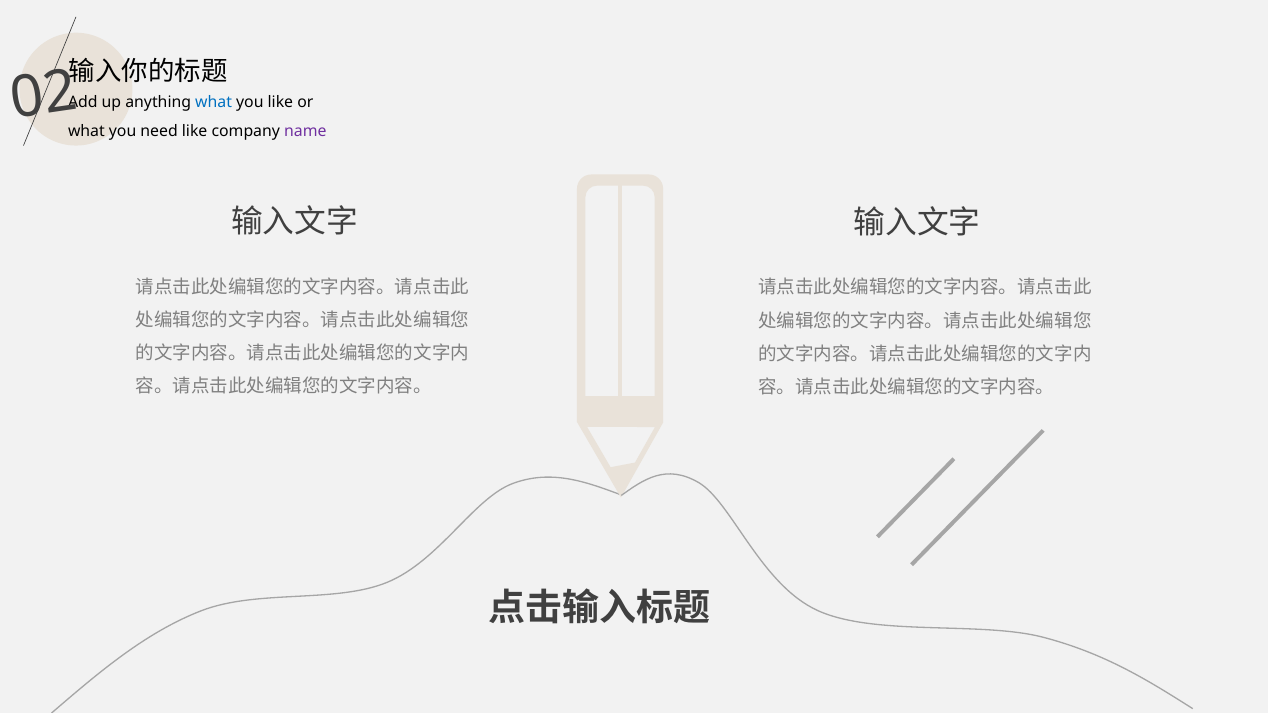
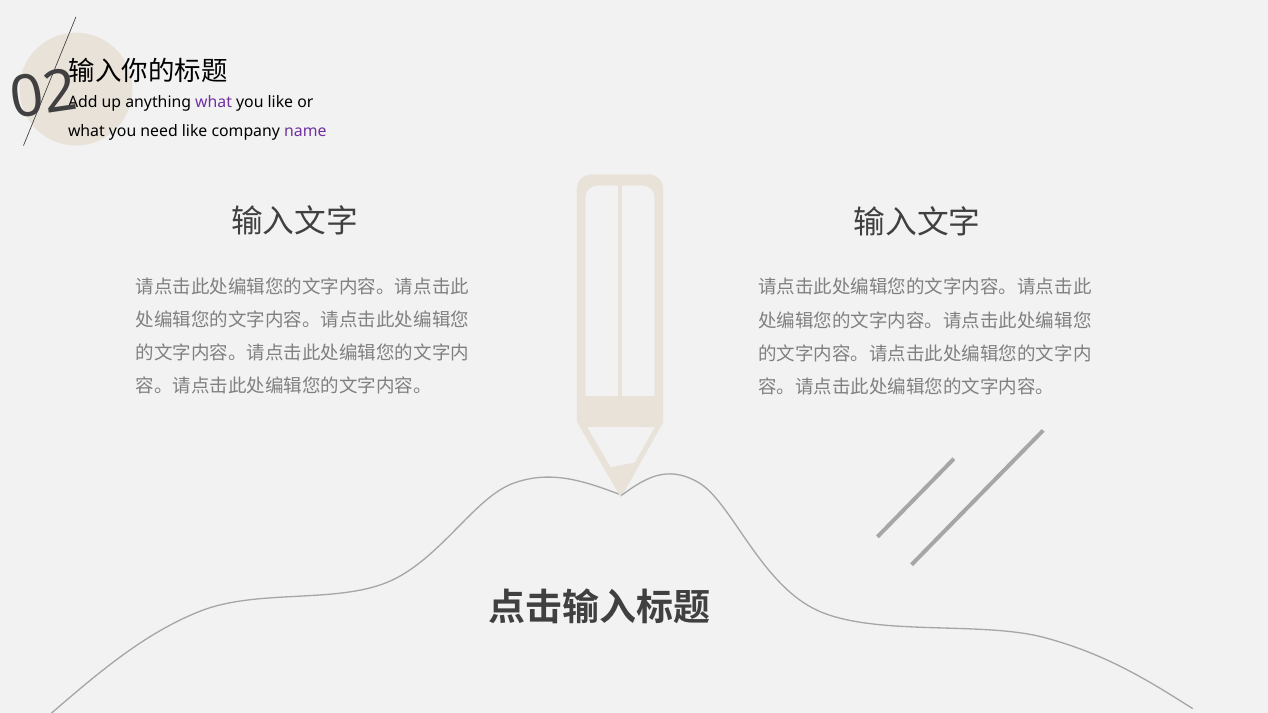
what at (214, 103) colour: blue -> purple
